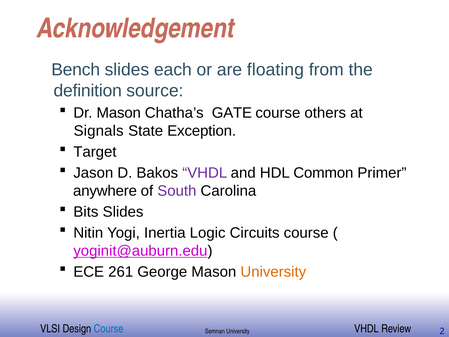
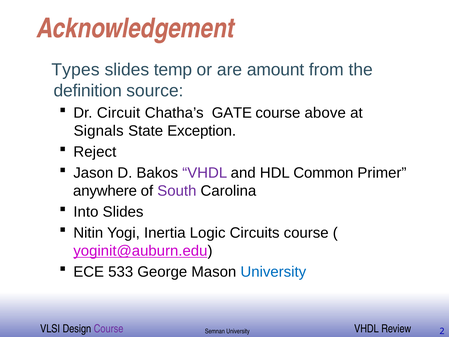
Bench: Bench -> Types
each: each -> temp
floating: floating -> amount
Dr Mason: Mason -> Circuit
others: others -> above
Target: Target -> Reject
Bits: Bits -> Into
261: 261 -> 533
University at (273, 272) colour: orange -> blue
Course at (109, 328) colour: blue -> purple
